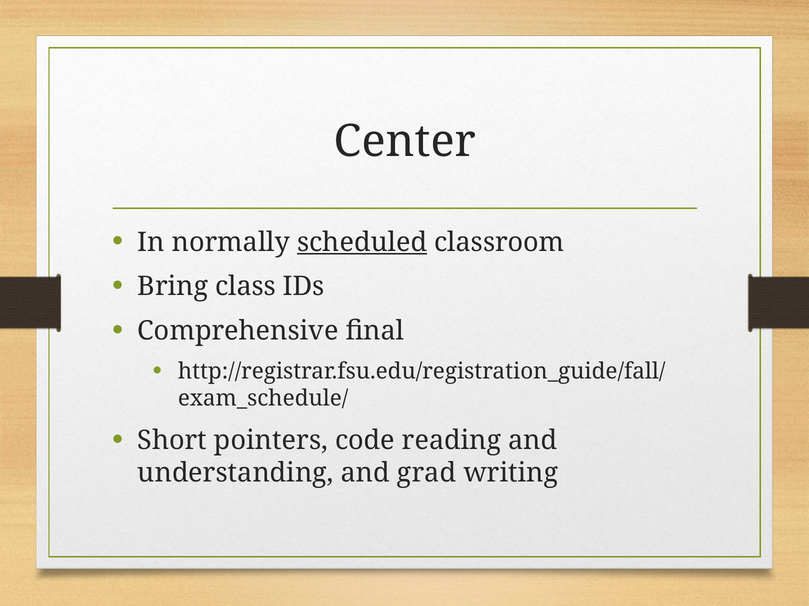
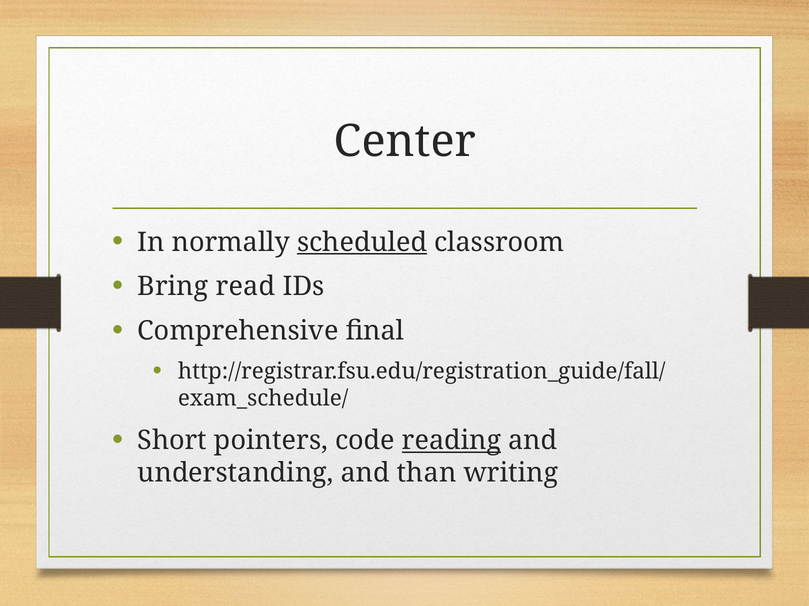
class: class -> read
reading underline: none -> present
grad: grad -> than
